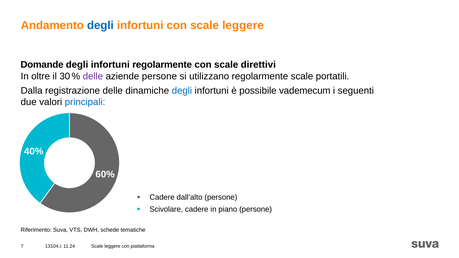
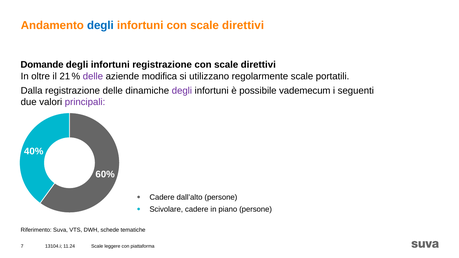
infortuni con scale leggere: leggere -> direttivi
infortuni regolarmente: regolarmente -> registrazione
30: 30 -> 21
aziende persone: persone -> modifica
degli at (182, 91) colour: blue -> purple
principali colour: blue -> purple
